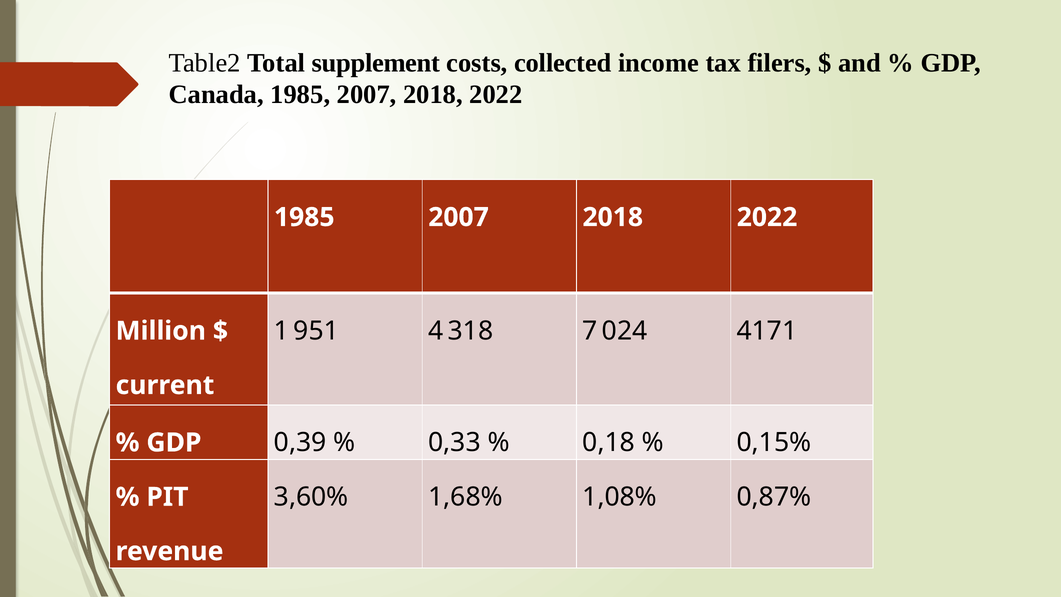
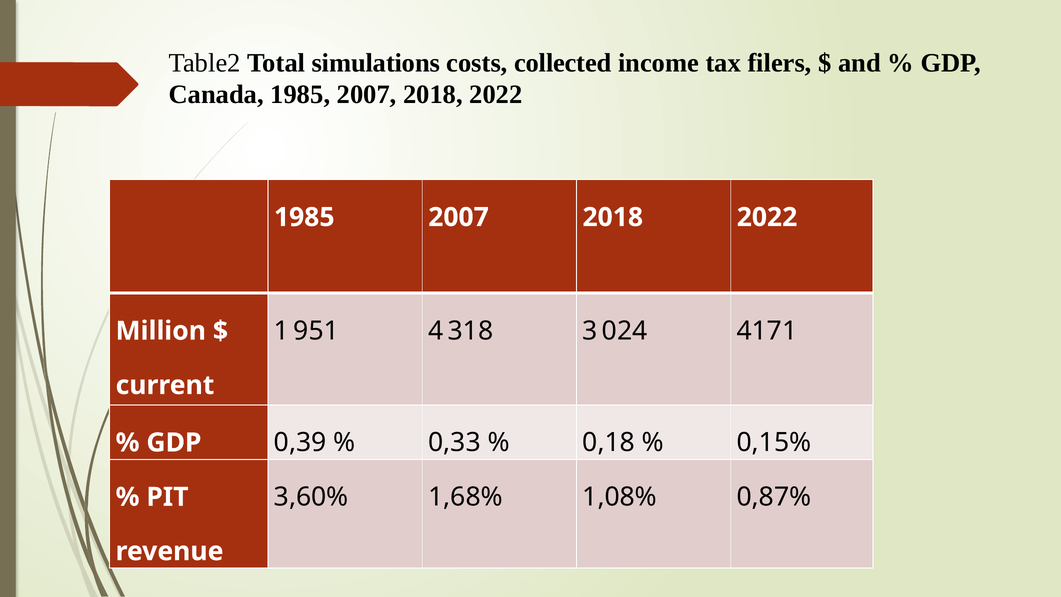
supplement: supplement -> simulations
7: 7 -> 3
